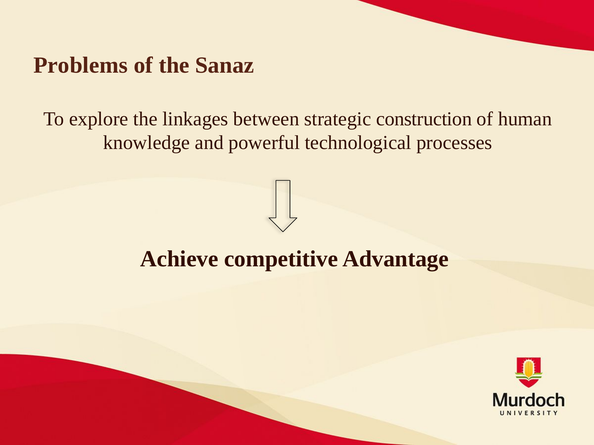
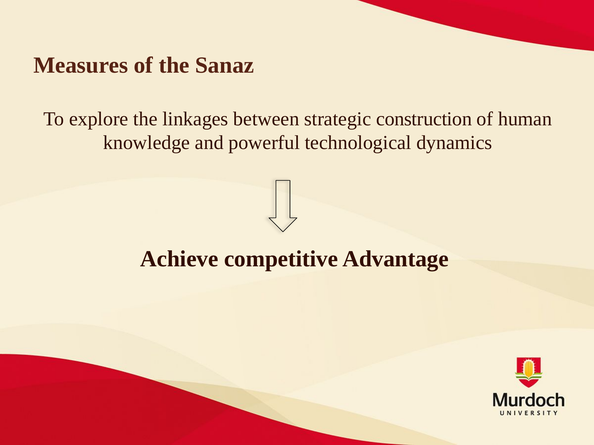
Problems: Problems -> Measures
processes: processes -> dynamics
